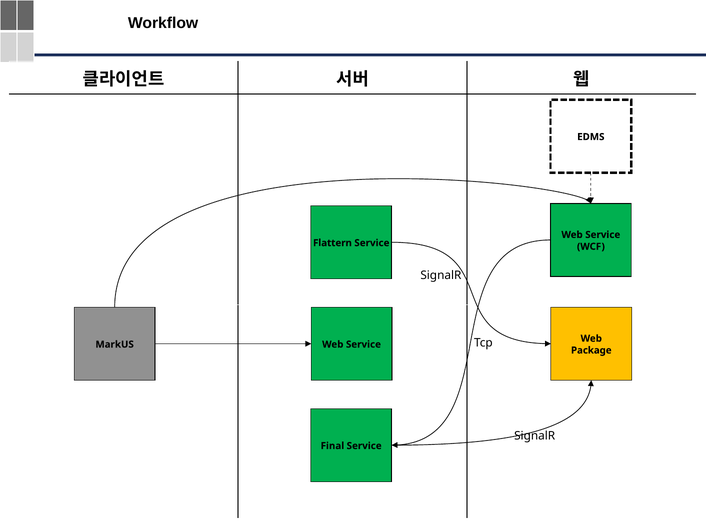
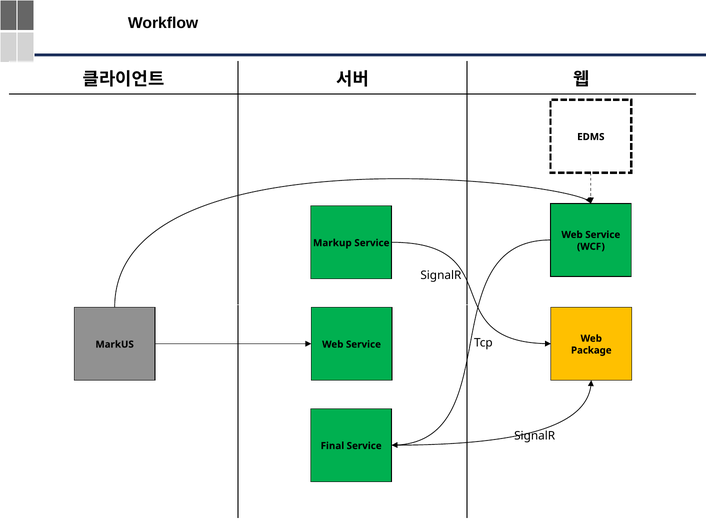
Flattern: Flattern -> Markup
